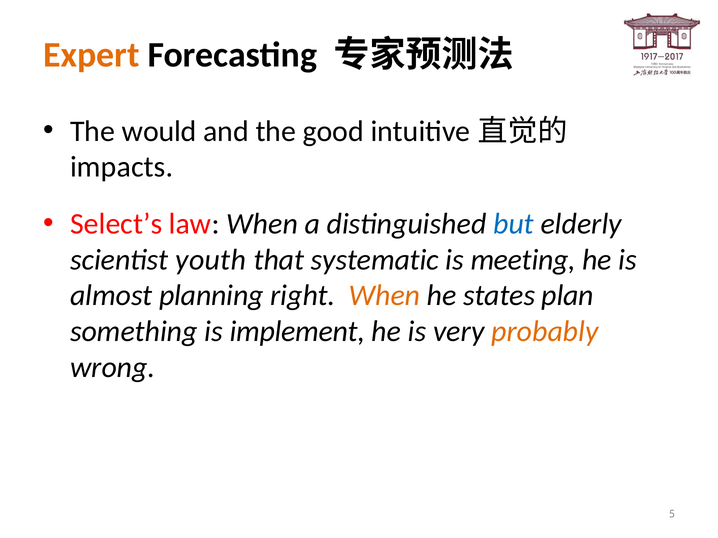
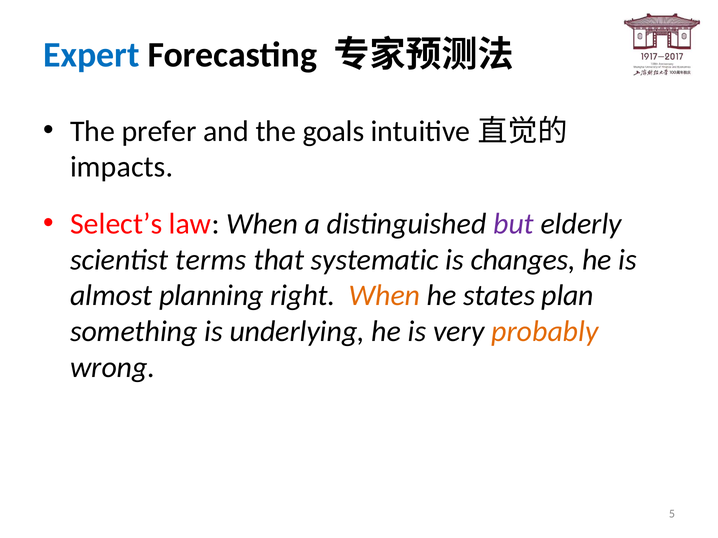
Expert colour: orange -> blue
would: would -> prefer
good: good -> goals
but colour: blue -> purple
youth: youth -> terms
meeting: meeting -> changes
implement: implement -> underlying
